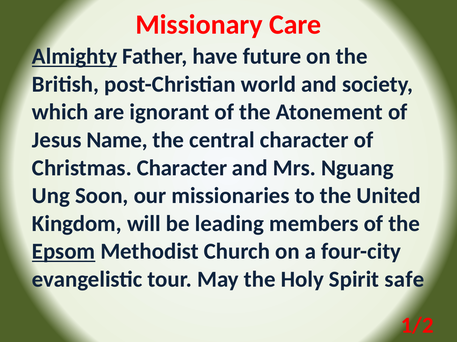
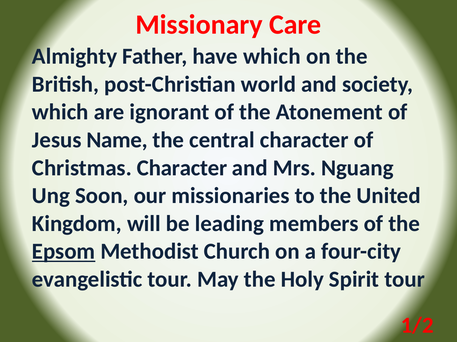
Almighty underline: present -> none
have future: future -> which
Spirit safe: safe -> tour
